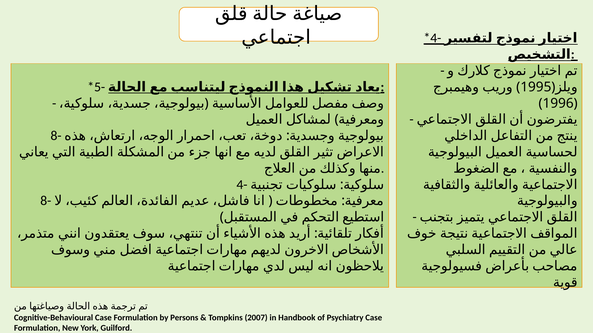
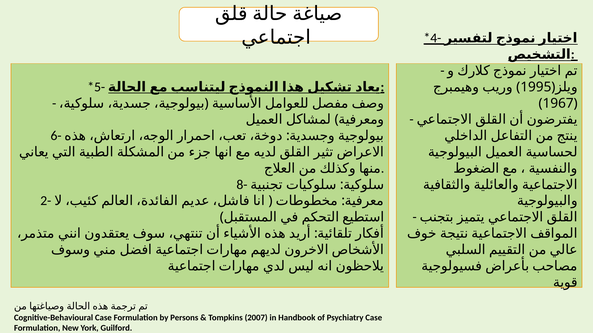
1996: 1996 -> 1967
8- at (56, 136): 8- -> 6-
4-: 4- -> 8-
8- at (46, 201): 8- -> 2-
